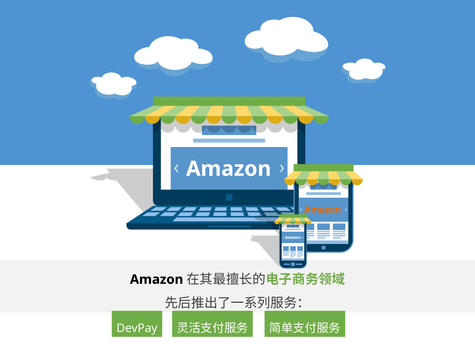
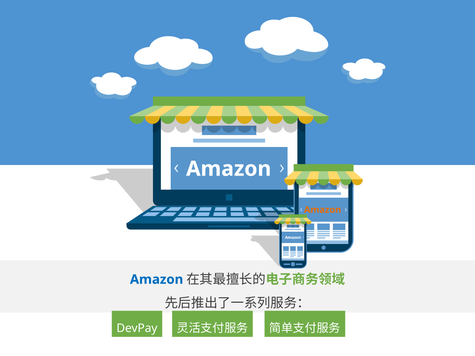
Amazon at (157, 280) colour: black -> blue
